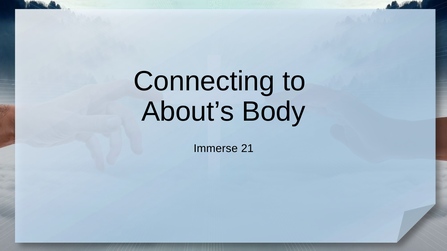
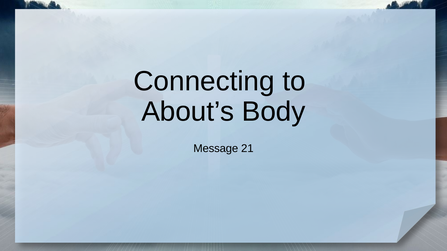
Immerse: Immerse -> Message
